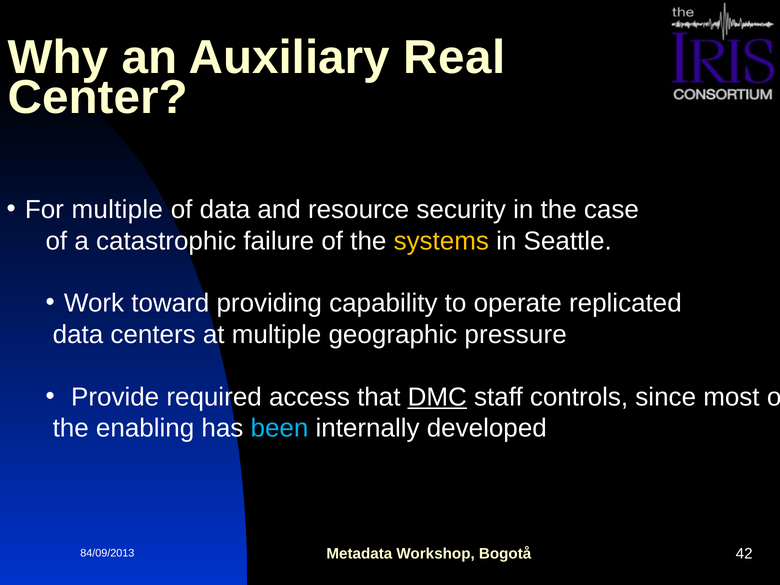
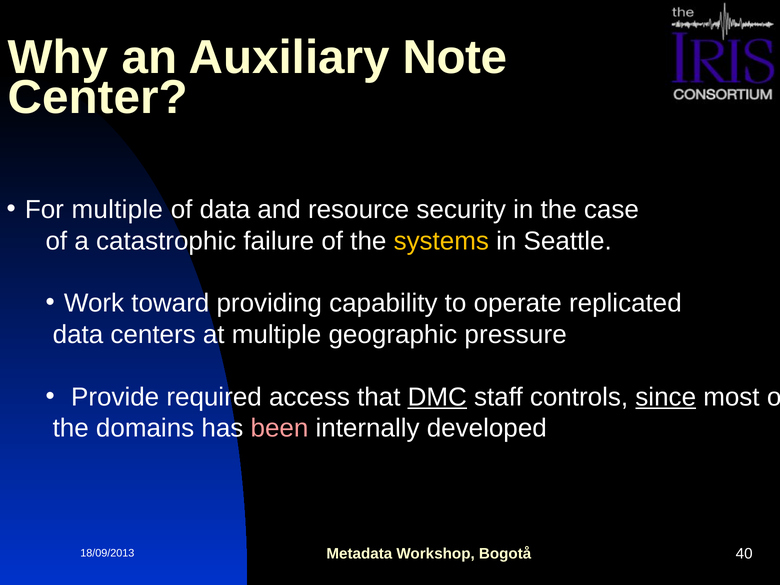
Real: Real -> Note
since underline: none -> present
enabling: enabling -> domains
been colour: light blue -> pink
84/09/2013: 84/09/2013 -> 18/09/2013
42: 42 -> 40
